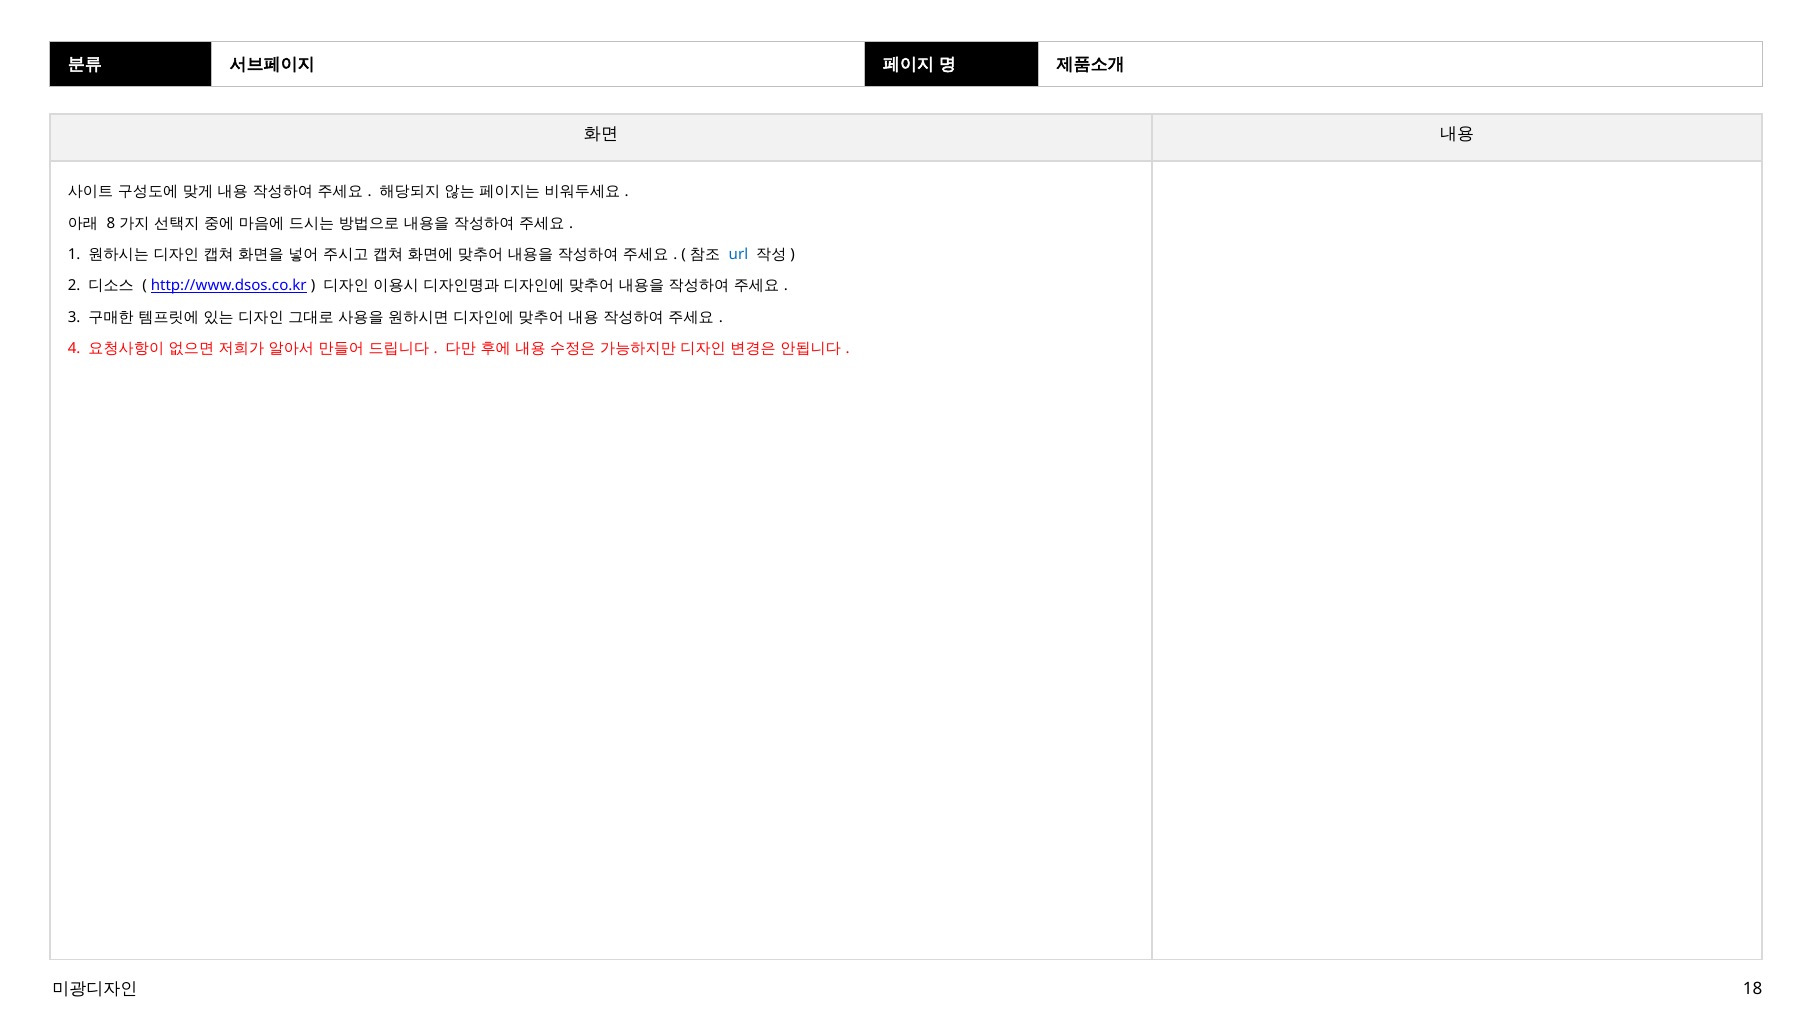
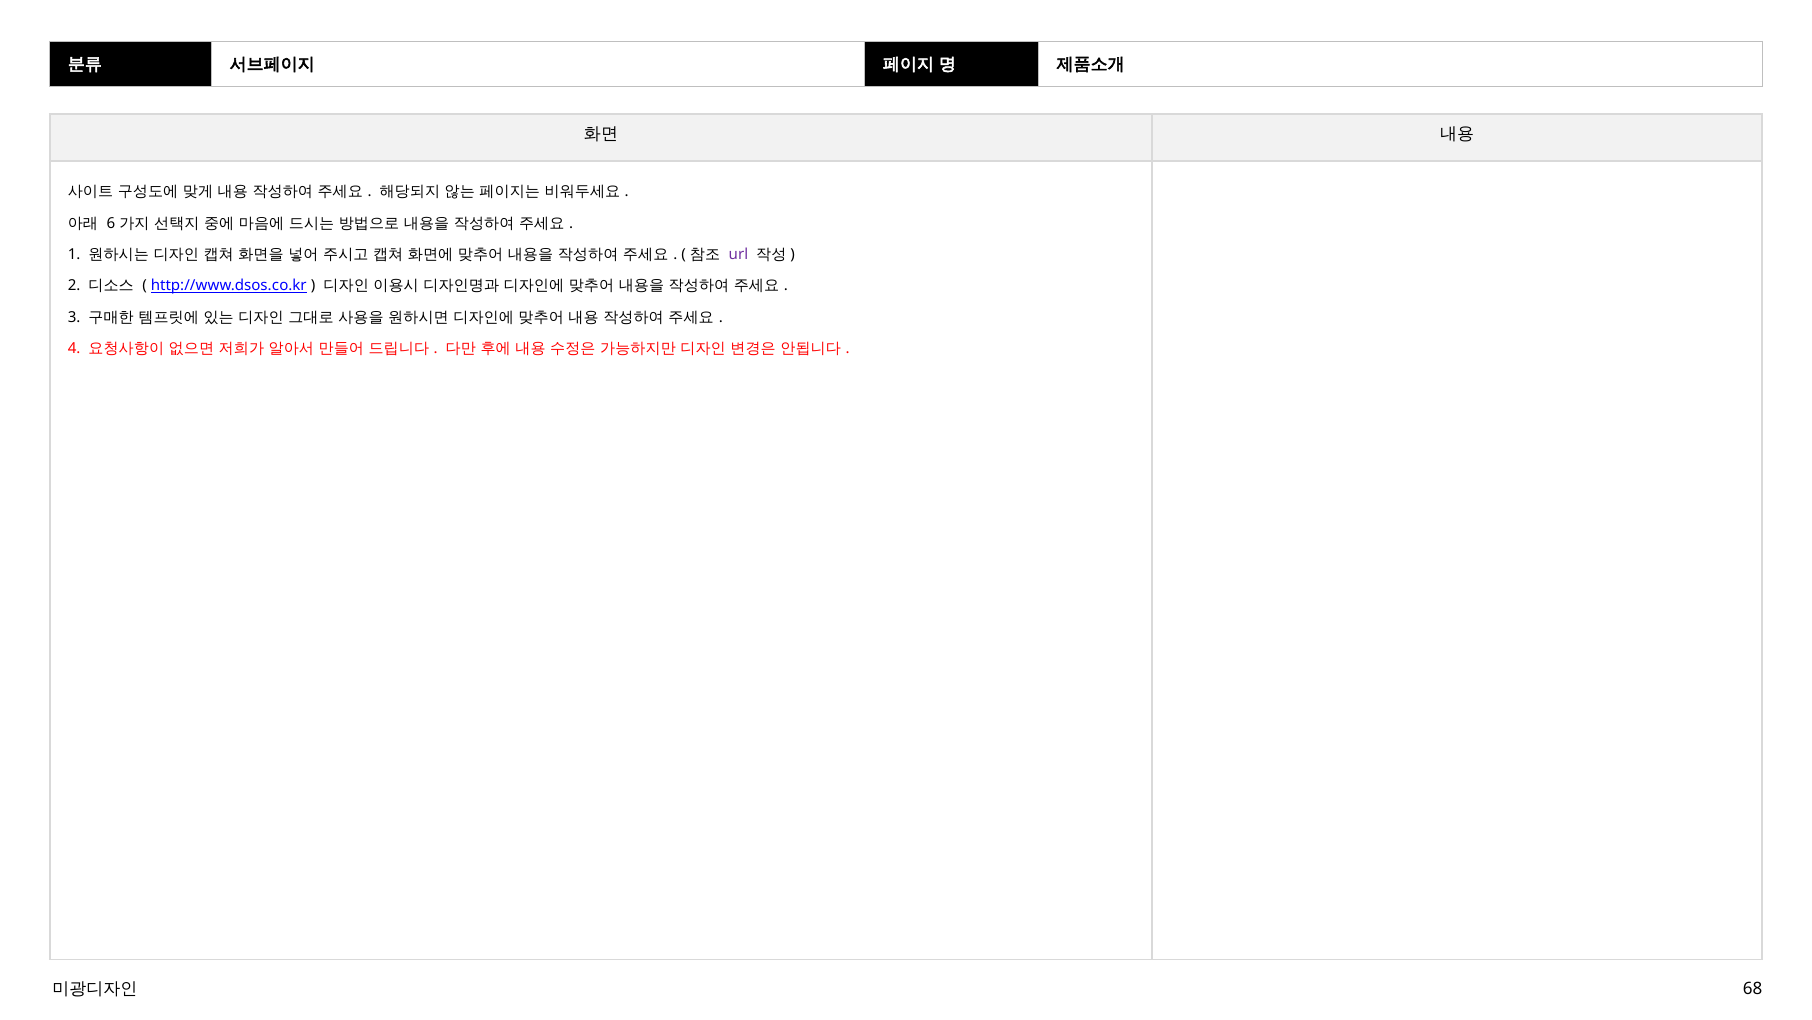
8: 8 -> 6
url colour: blue -> purple
18: 18 -> 68
